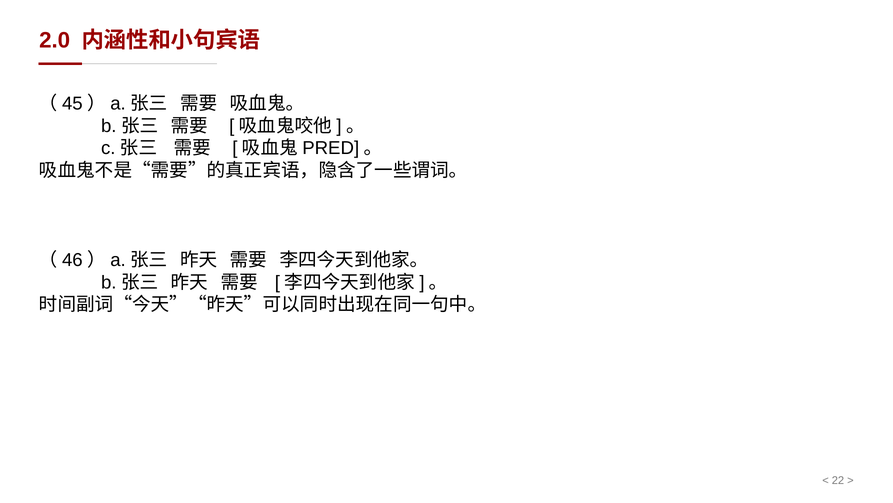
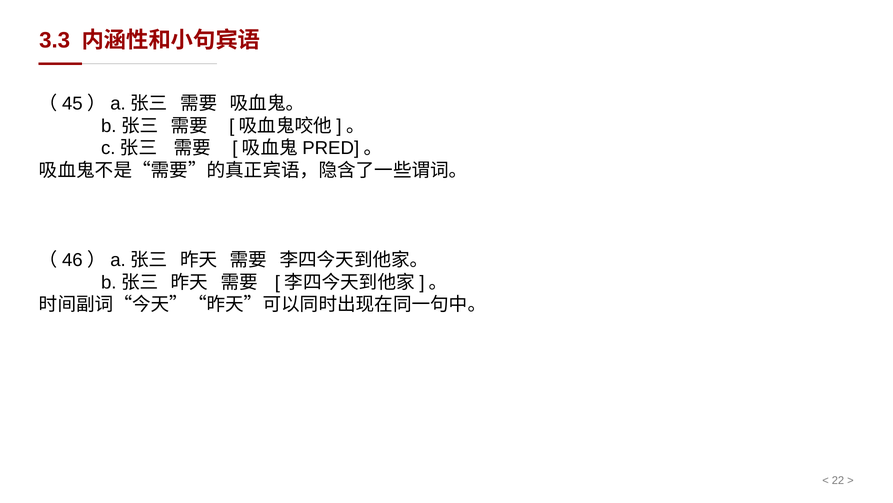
2.0: 2.0 -> 3.3
